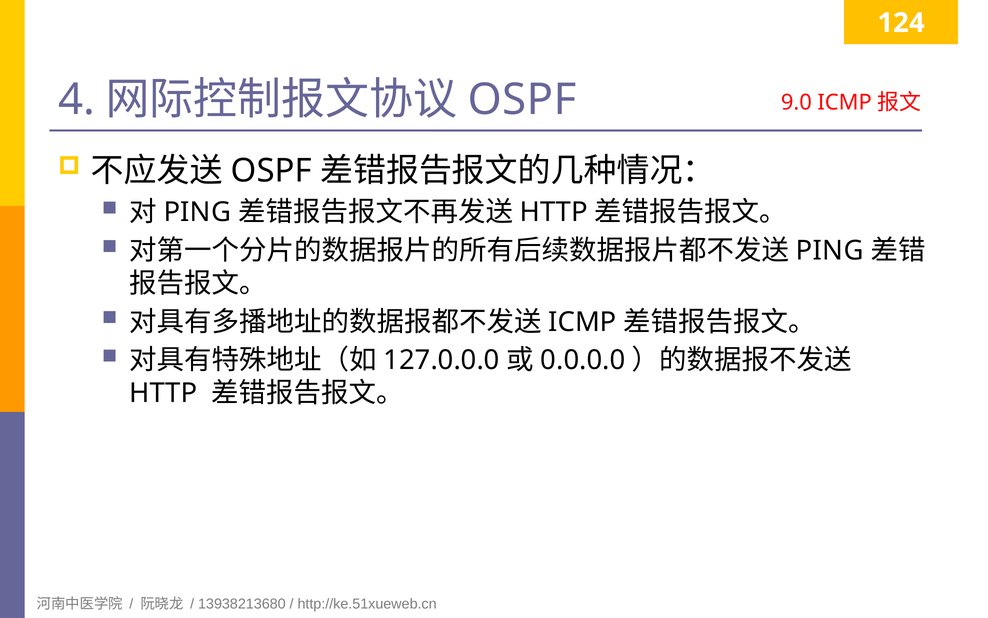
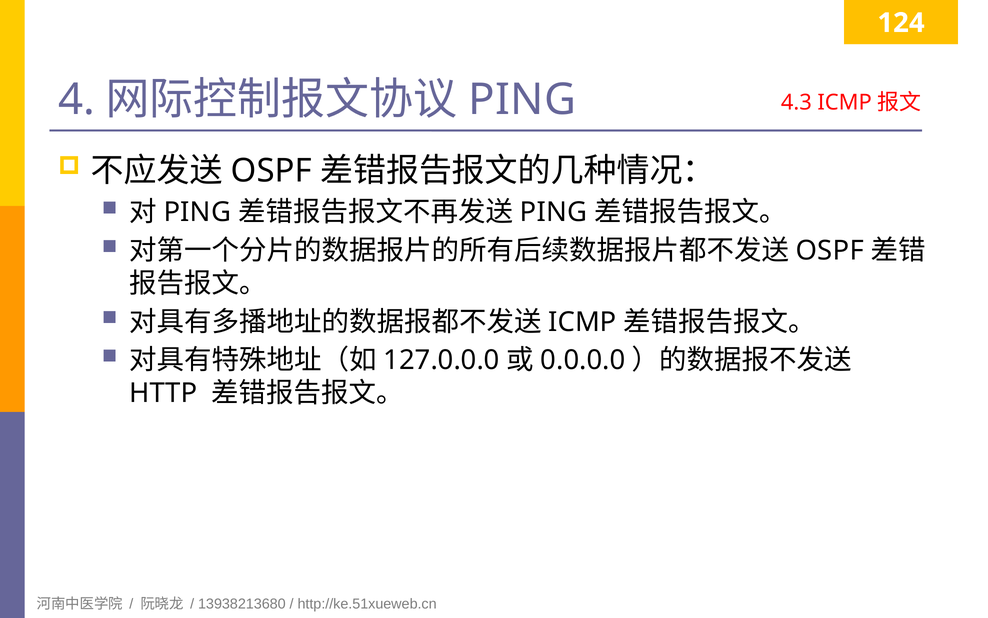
OSPF at (522, 100): OSPF -> PING
9.0: 9.0 -> 4.3
HTTP at (554, 212): HTTP -> PING
PING at (830, 250): PING -> OSPF
